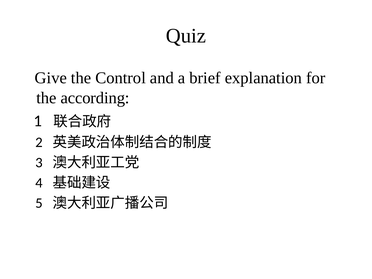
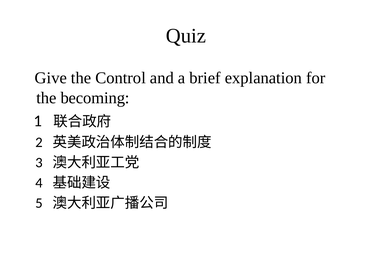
according: according -> becoming
